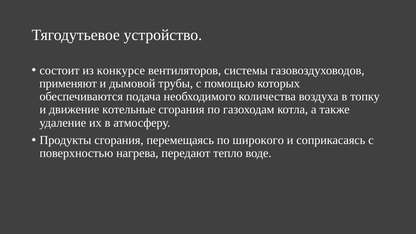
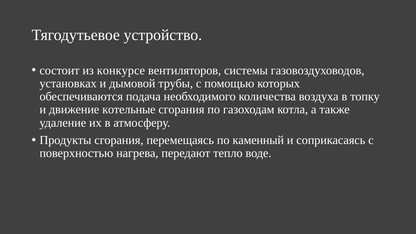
применяют: применяют -> установках
широкого: широкого -> каменный
